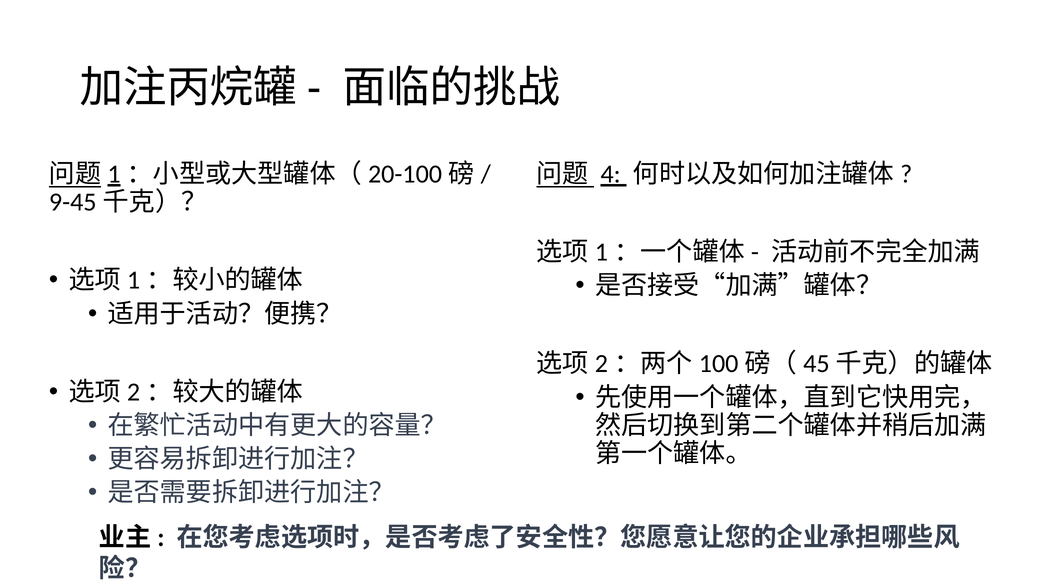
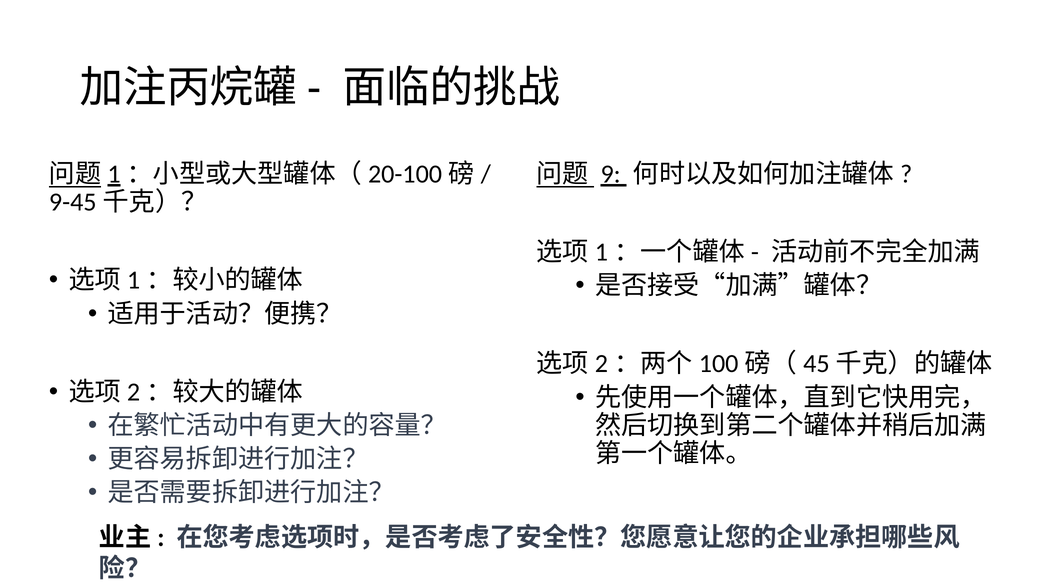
4: 4 -> 9
